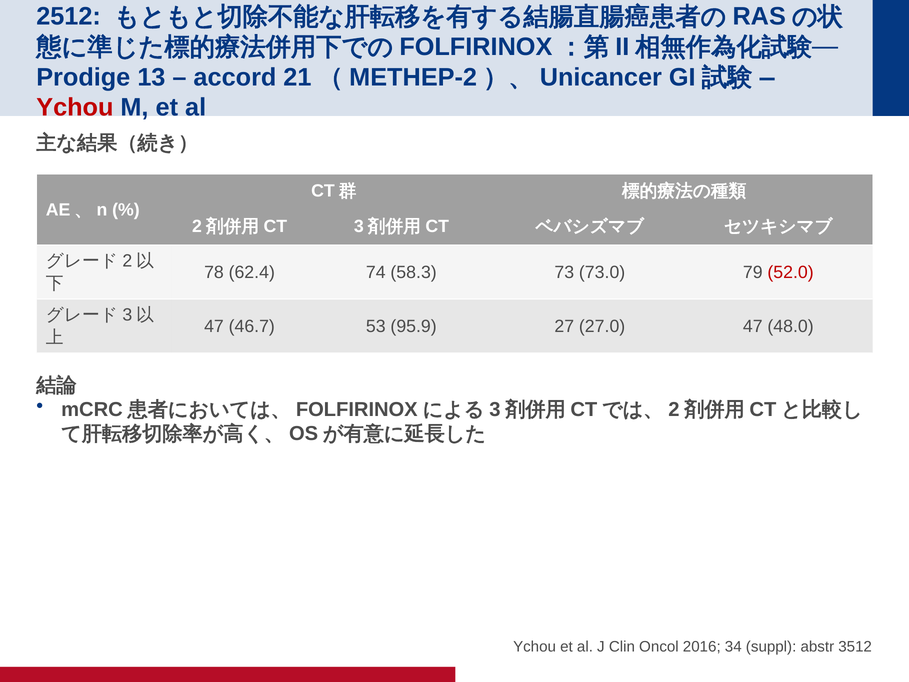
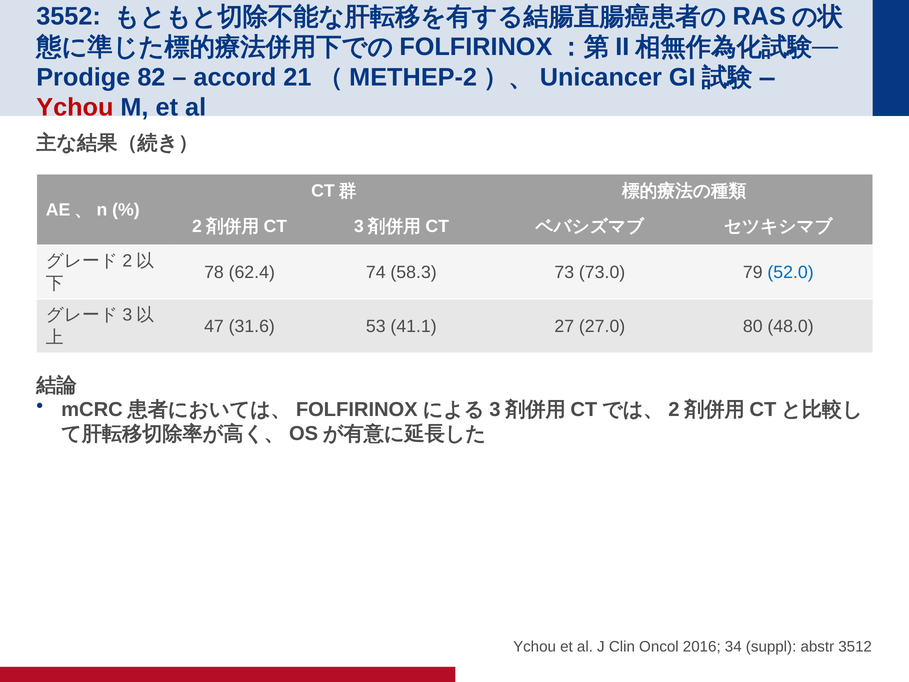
2512: 2512 -> 3552
13: 13 -> 82
52.0 colour: red -> blue
46.7: 46.7 -> 31.6
95.9: 95.9 -> 41.1
27.0 47: 47 -> 80
